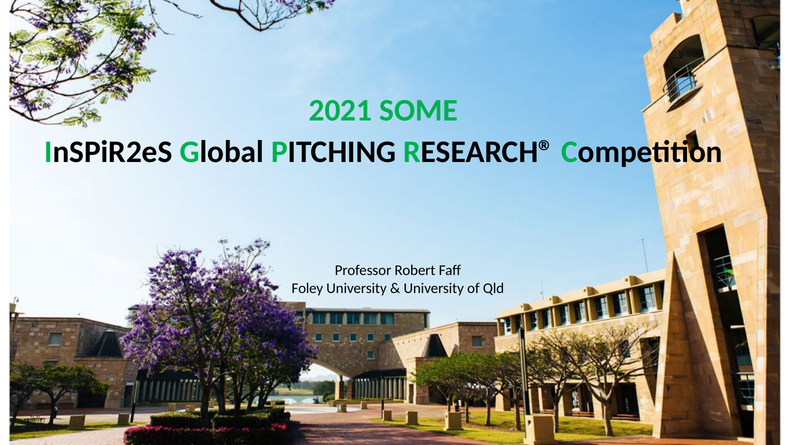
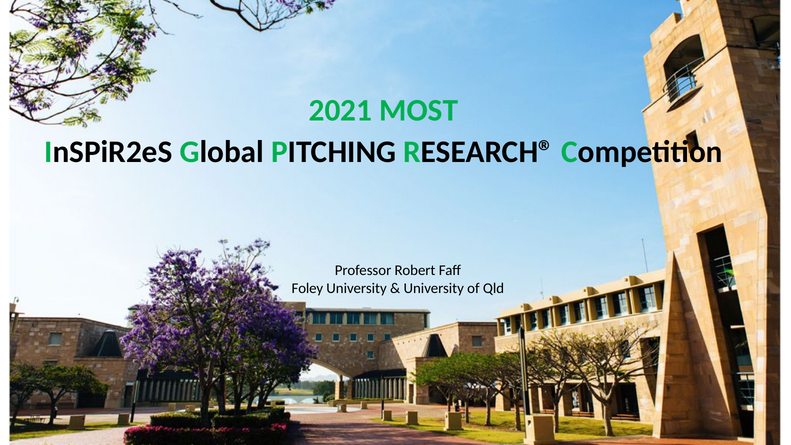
SOME: SOME -> MOST
